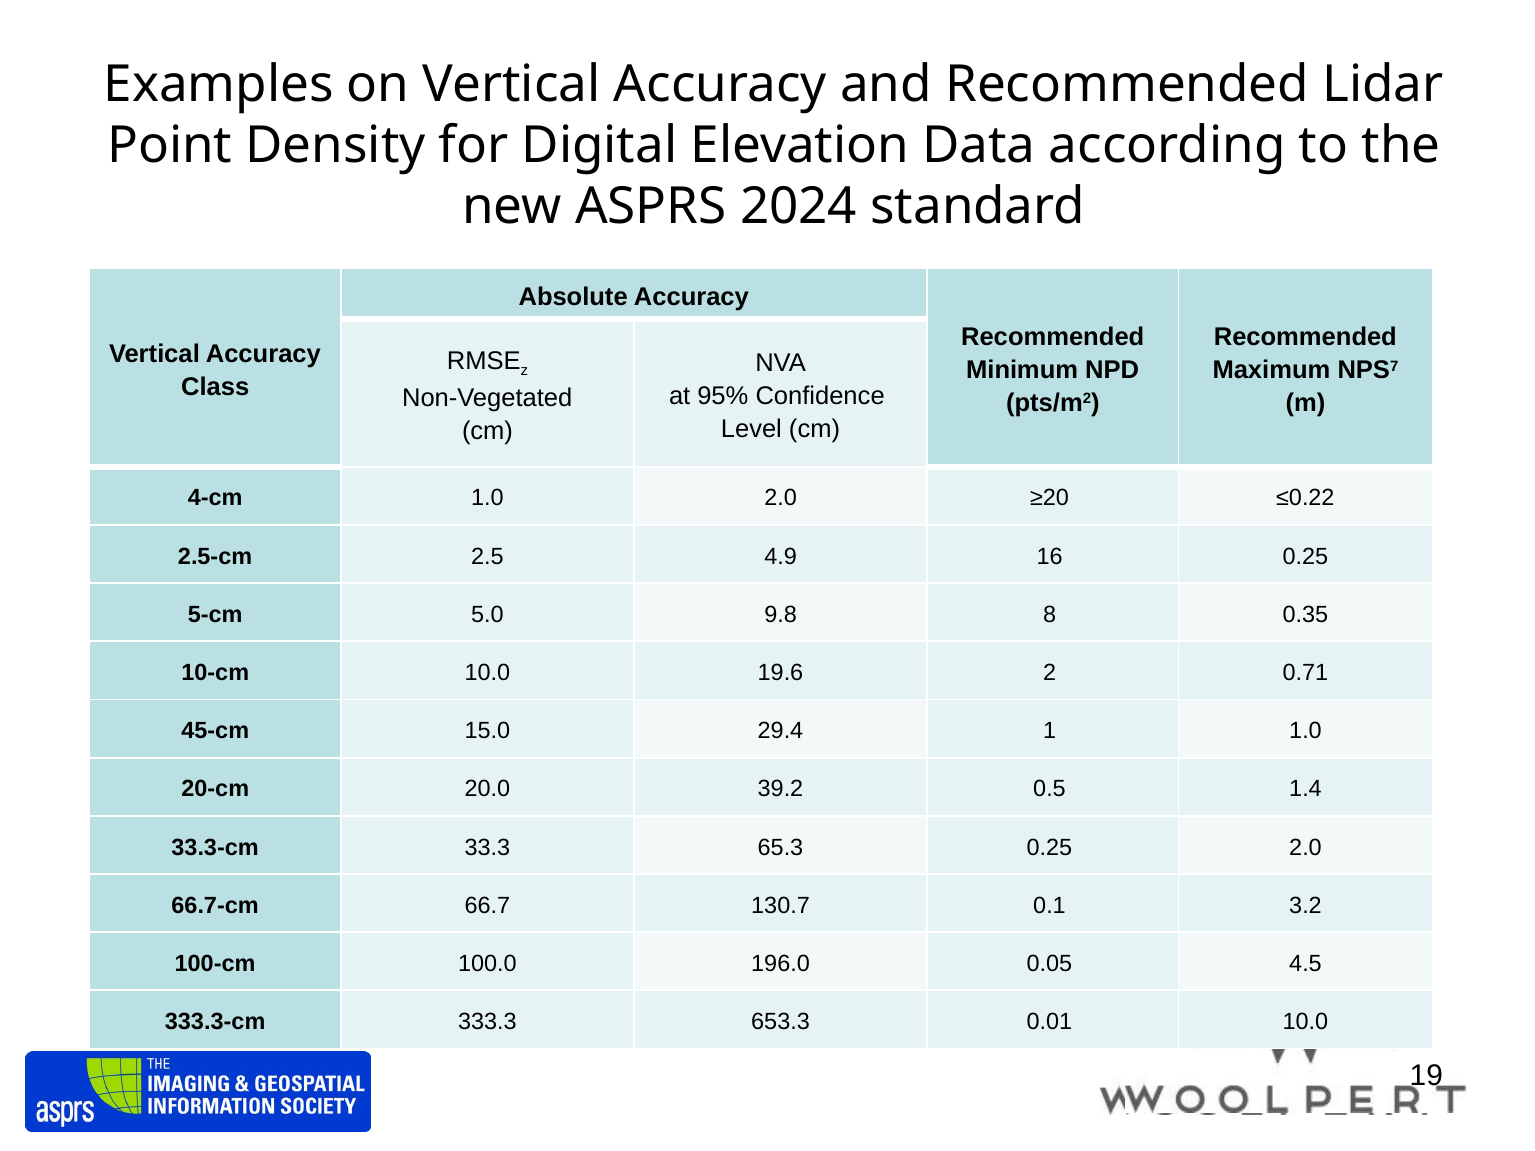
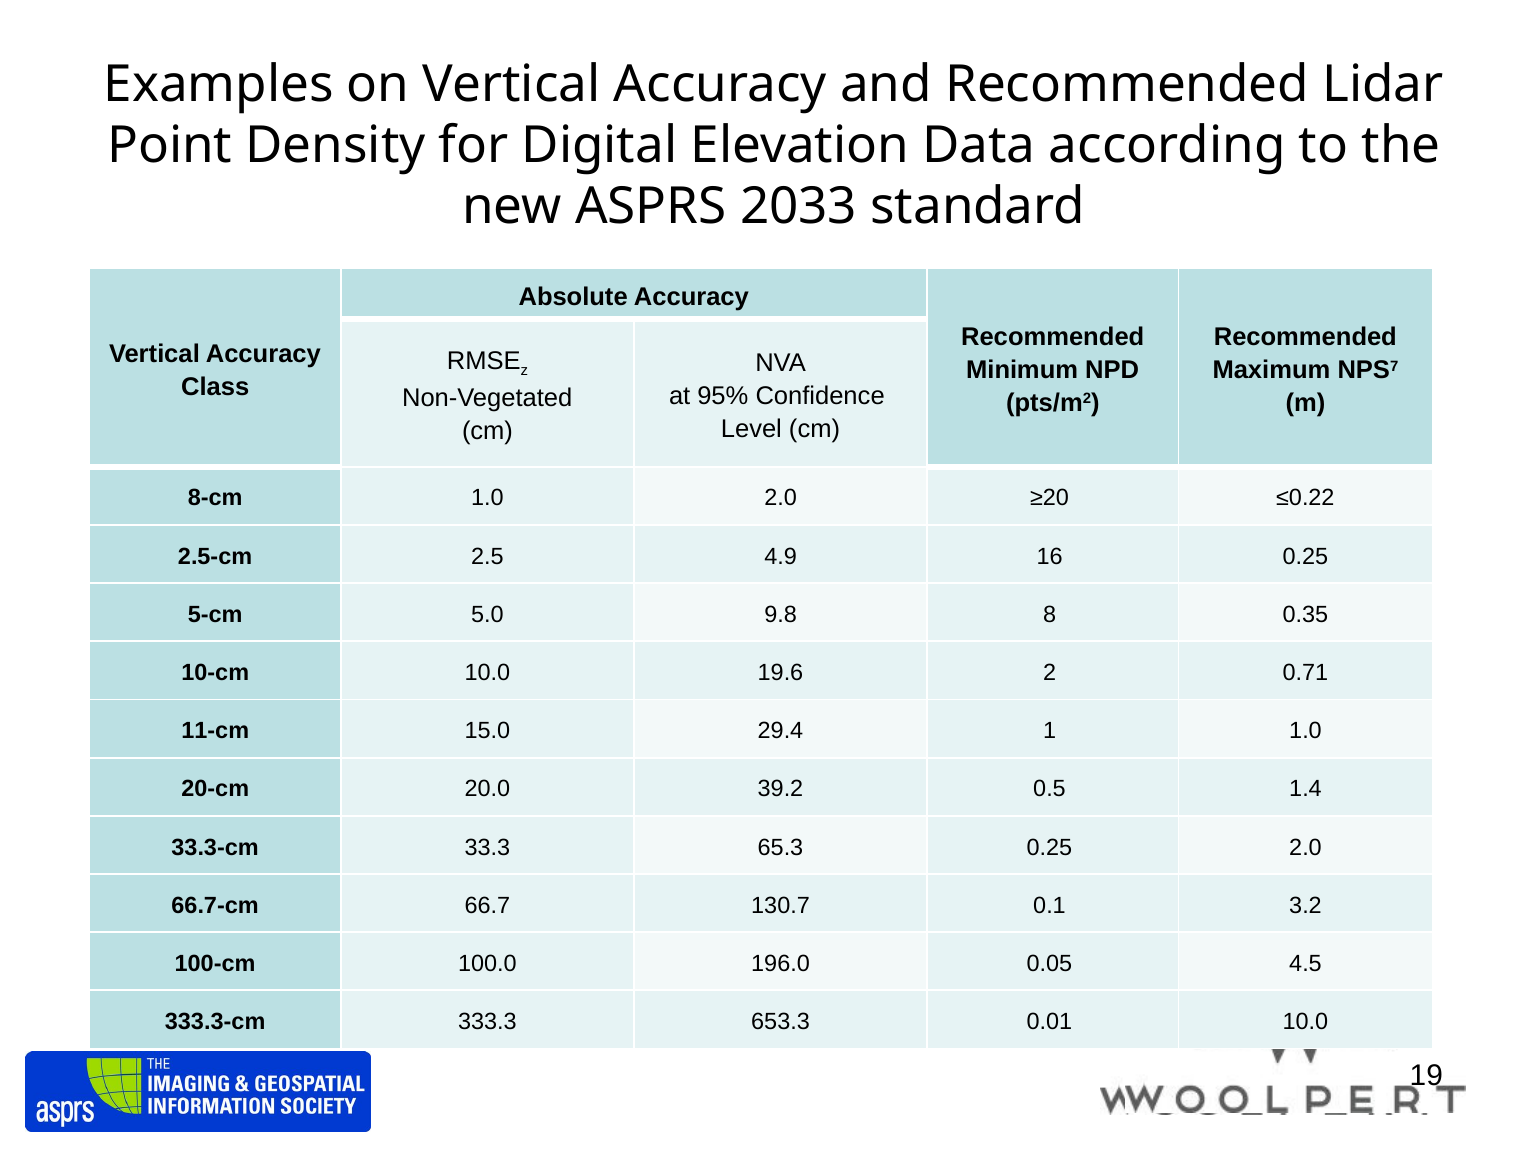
2024: 2024 -> 2033
4-cm: 4-cm -> 8-cm
45-cm: 45-cm -> 11-cm
